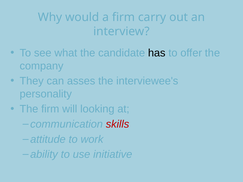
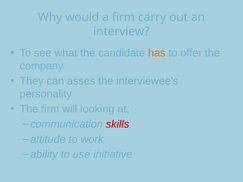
has colour: black -> orange
